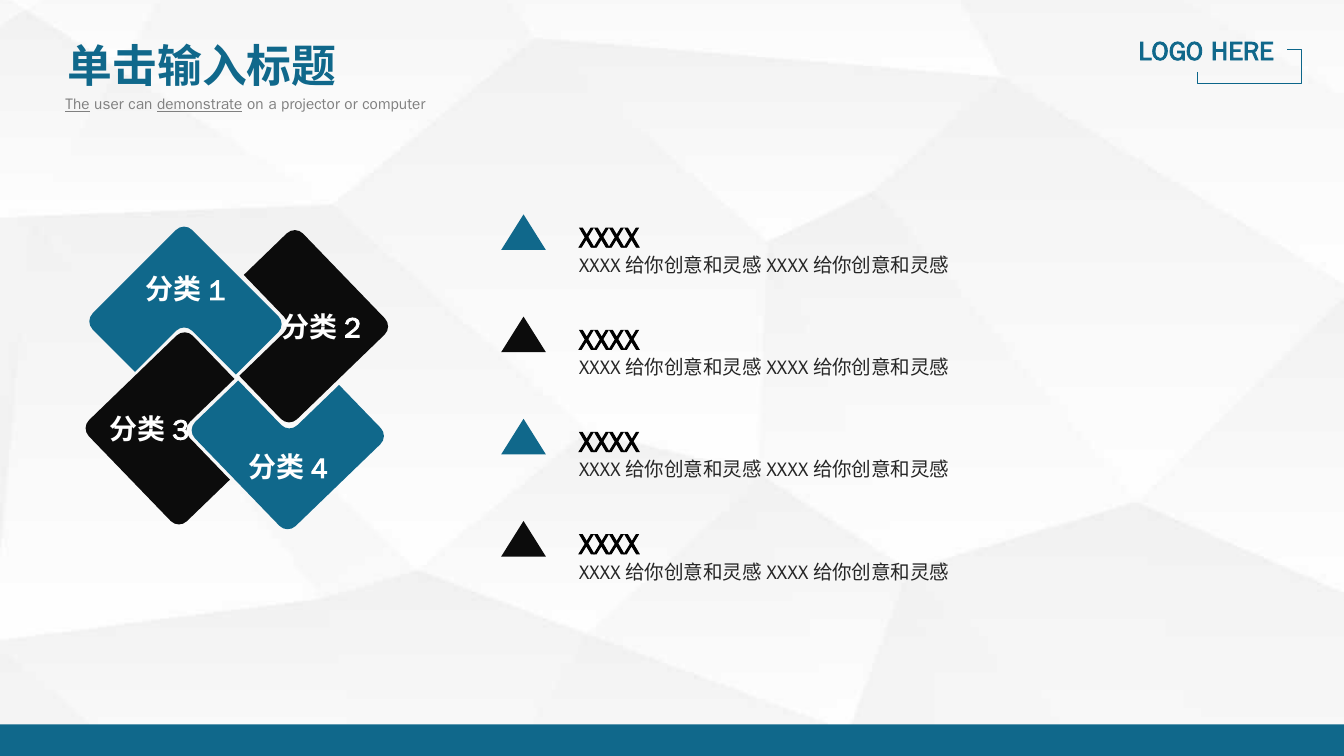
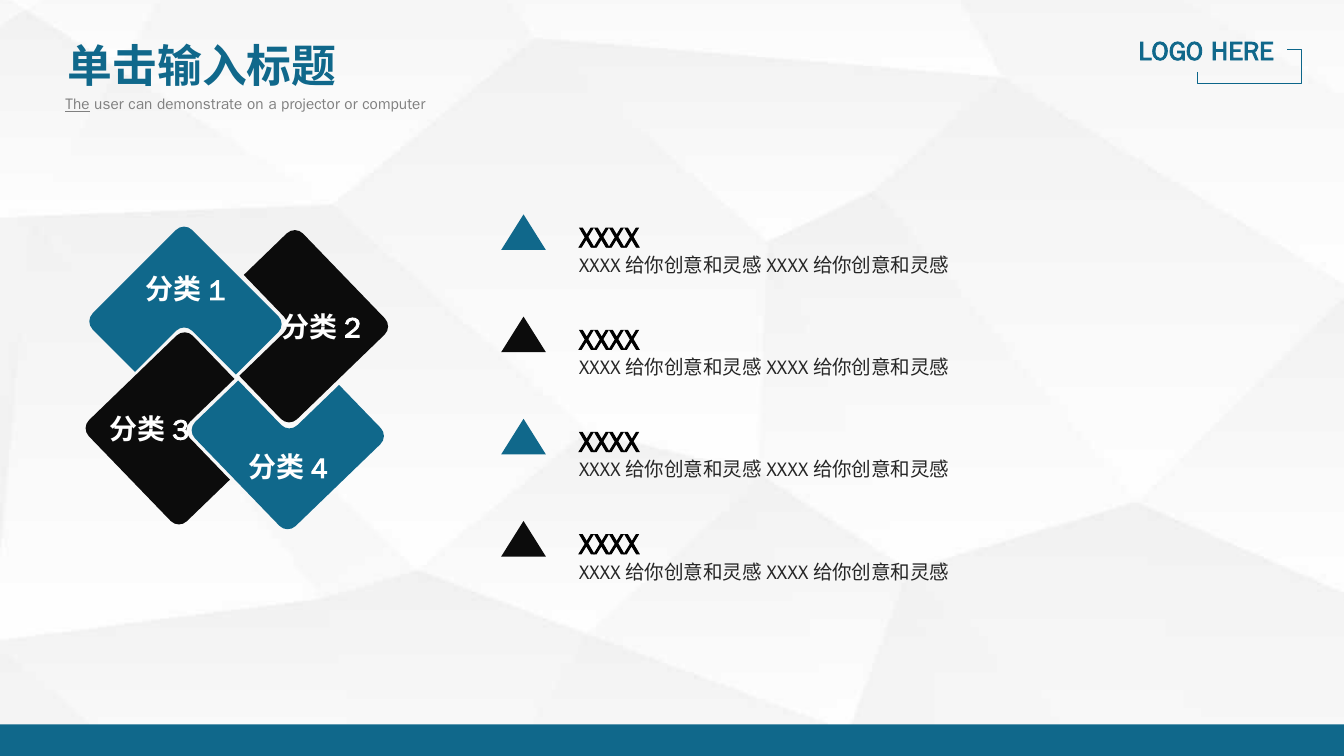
demonstrate underline: present -> none
